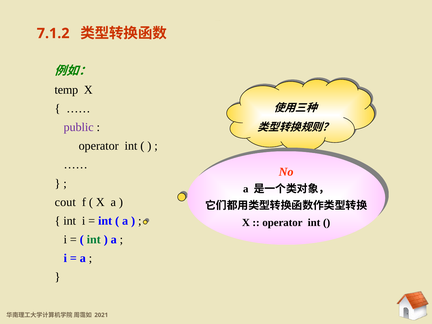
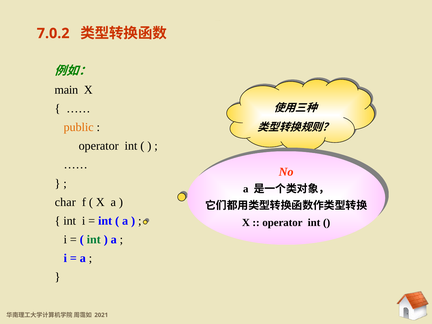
7.1.2: 7.1.2 -> 7.0.2
temp: temp -> main
public colour: purple -> orange
cout: cout -> char
